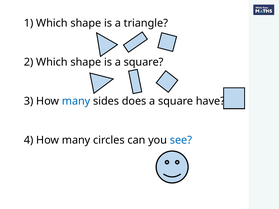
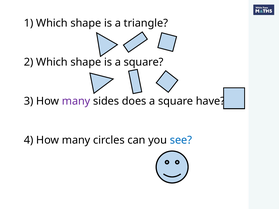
many at (76, 101) colour: blue -> purple
